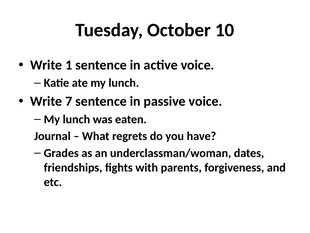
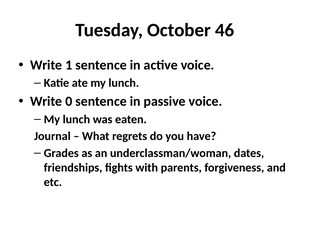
10: 10 -> 46
7: 7 -> 0
